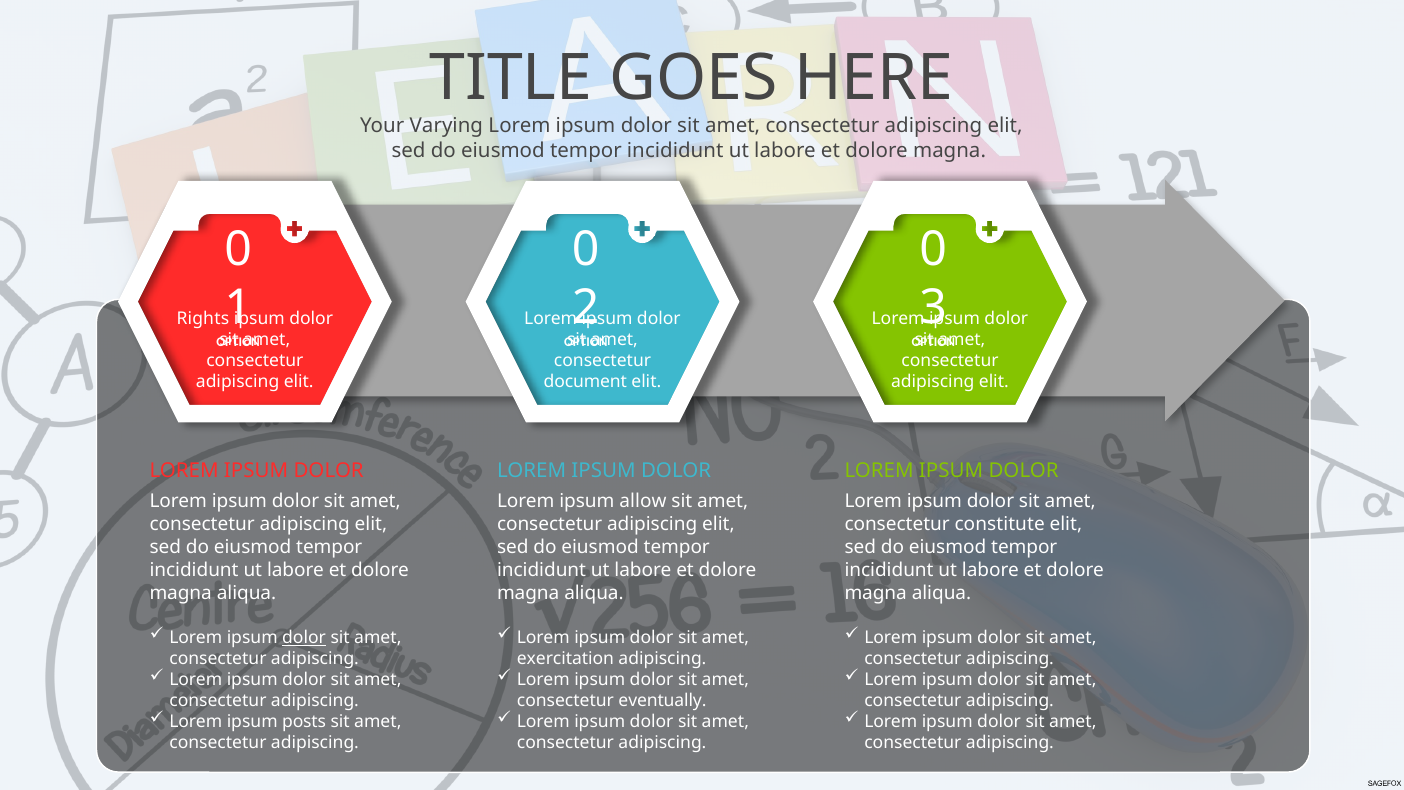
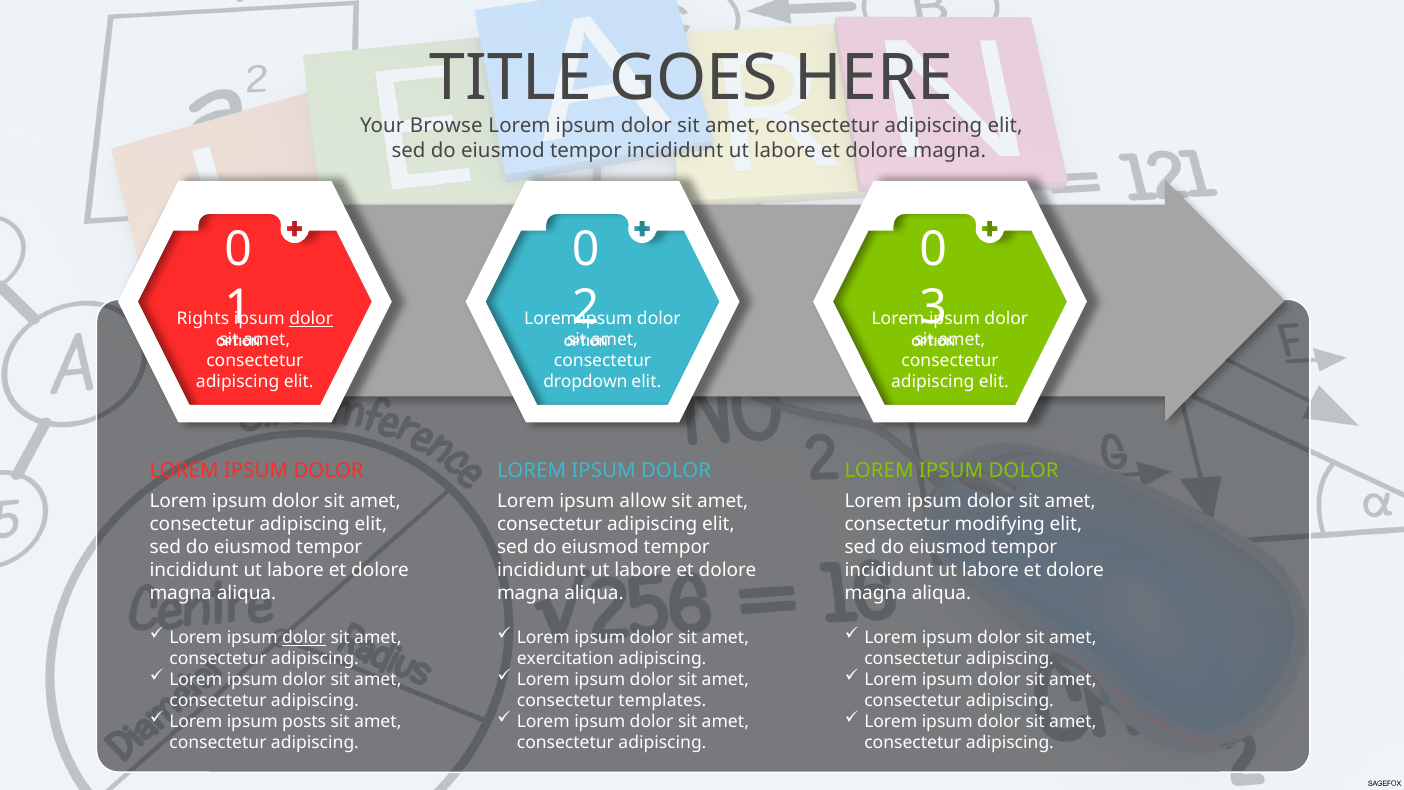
Varying: Varying -> Browse
dolor at (311, 319) underline: none -> present
document: document -> dropdown
constitute: constitute -> modifying
eventually: eventually -> templates
